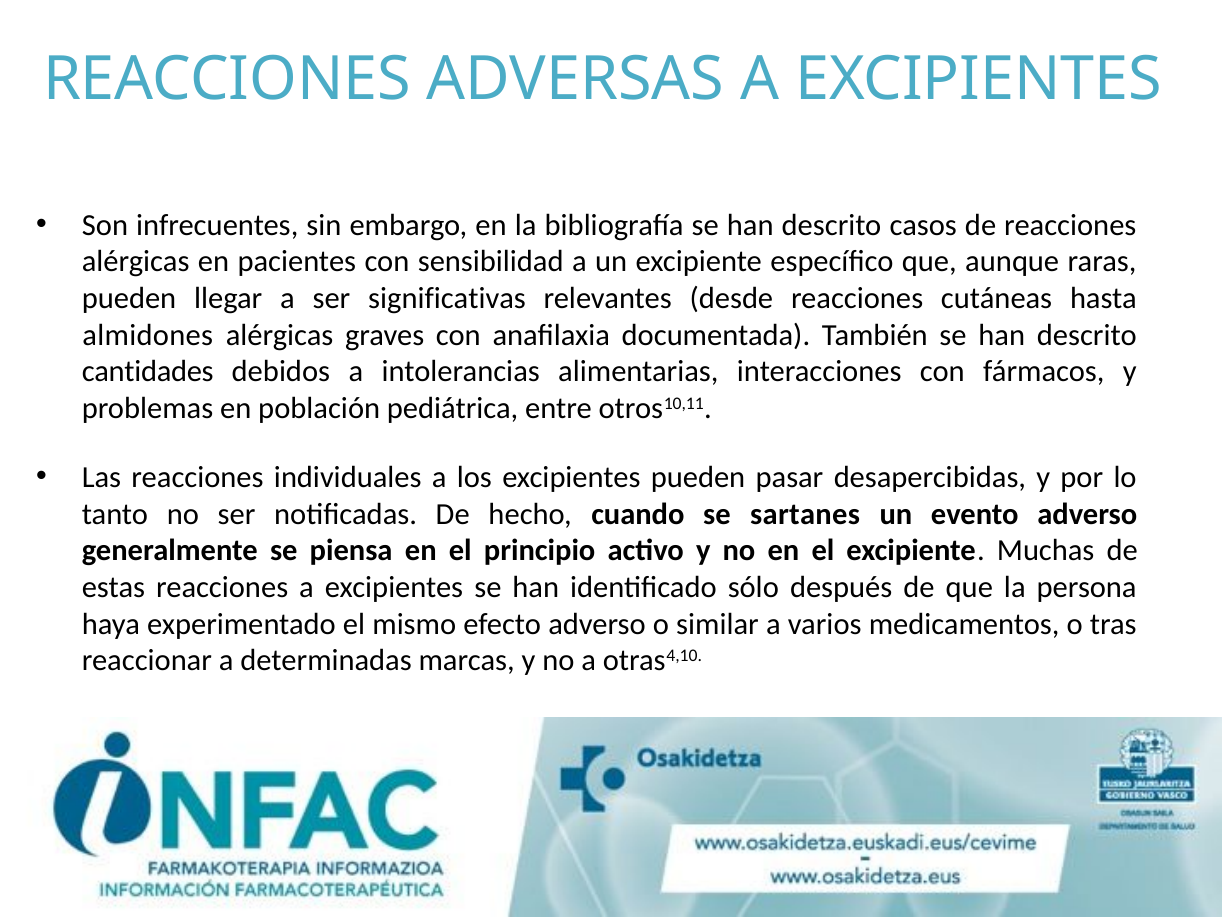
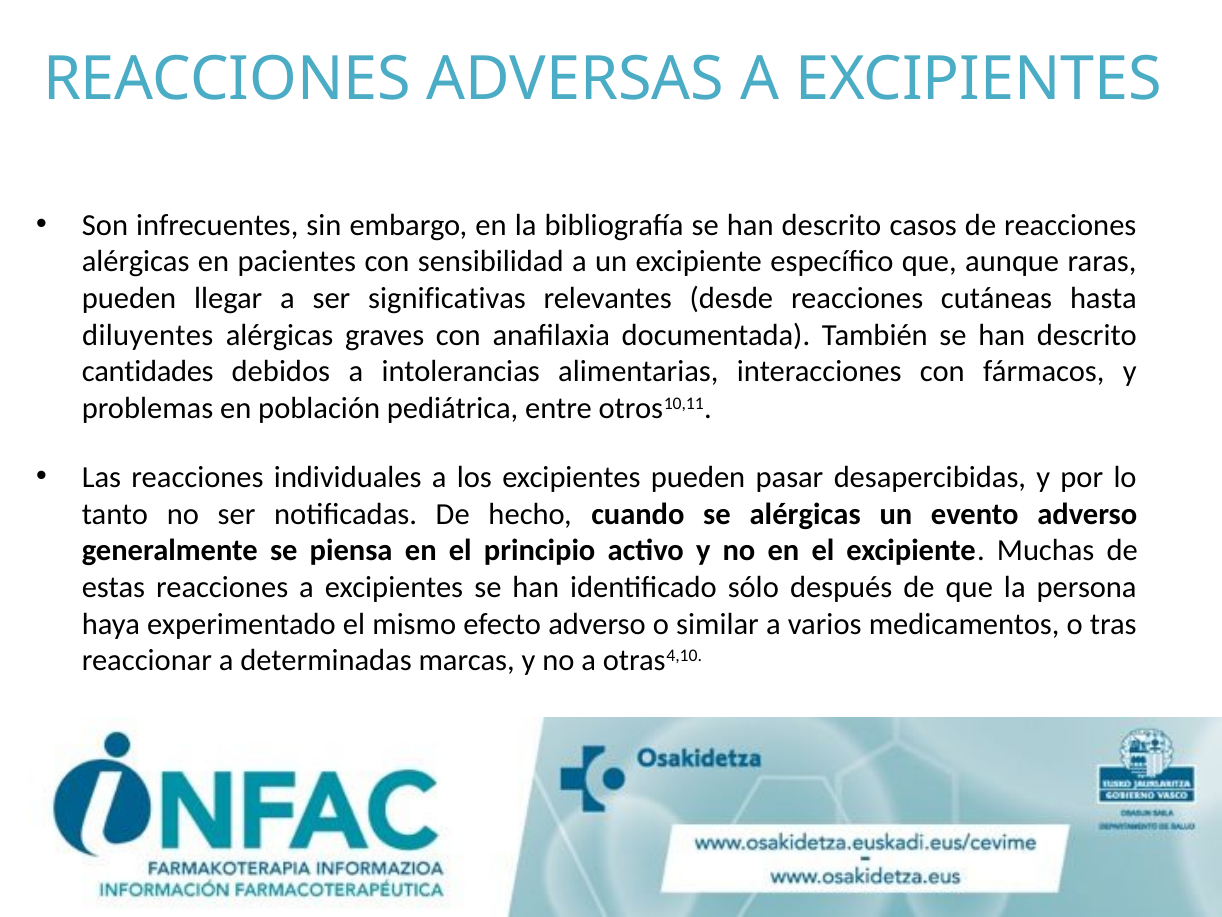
almidones: almidones -> diluyentes
se sartanes: sartanes -> alérgicas
